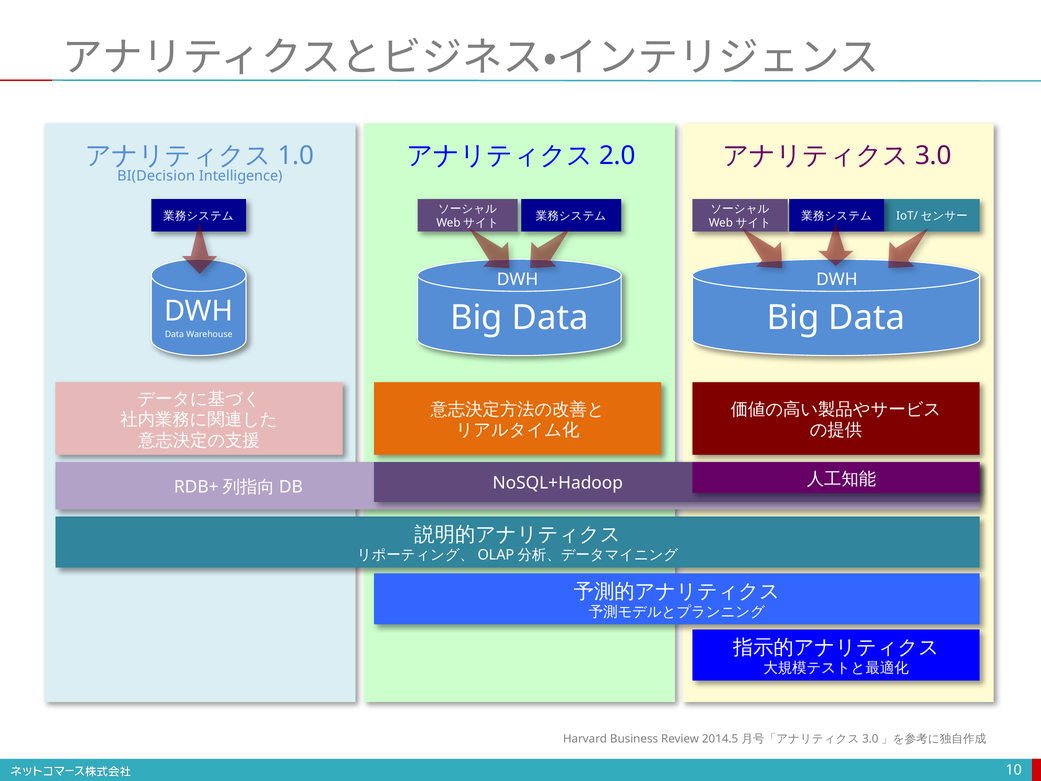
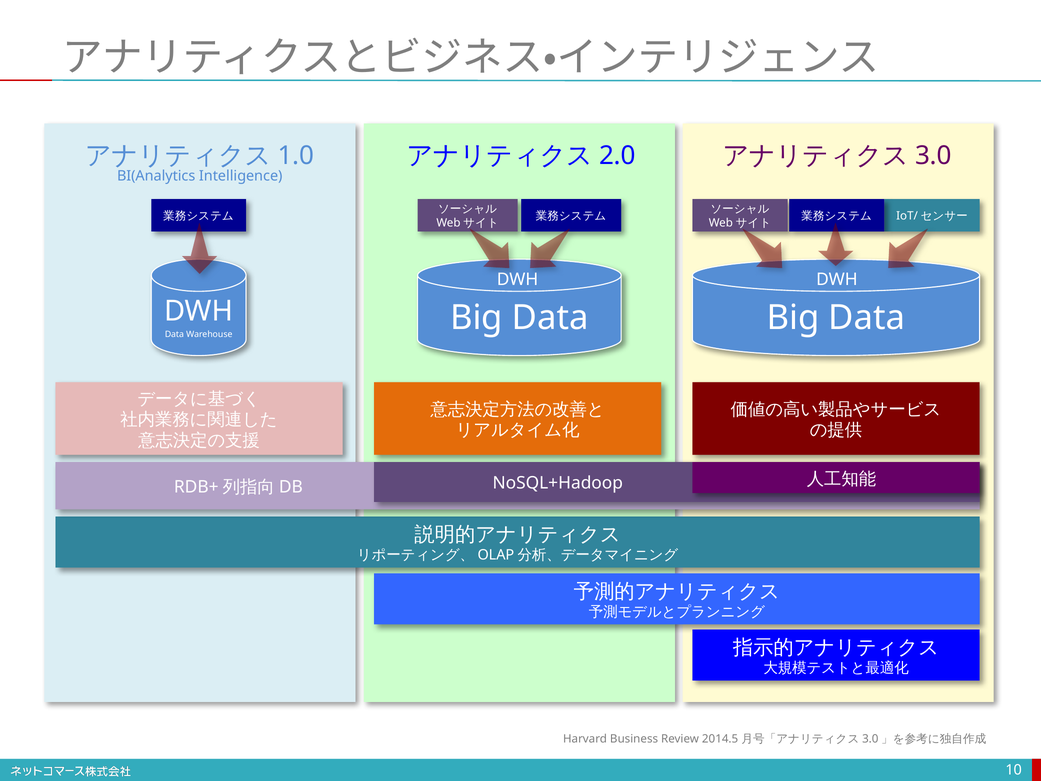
BI(Decision: BI(Decision -> BI(Analytics
